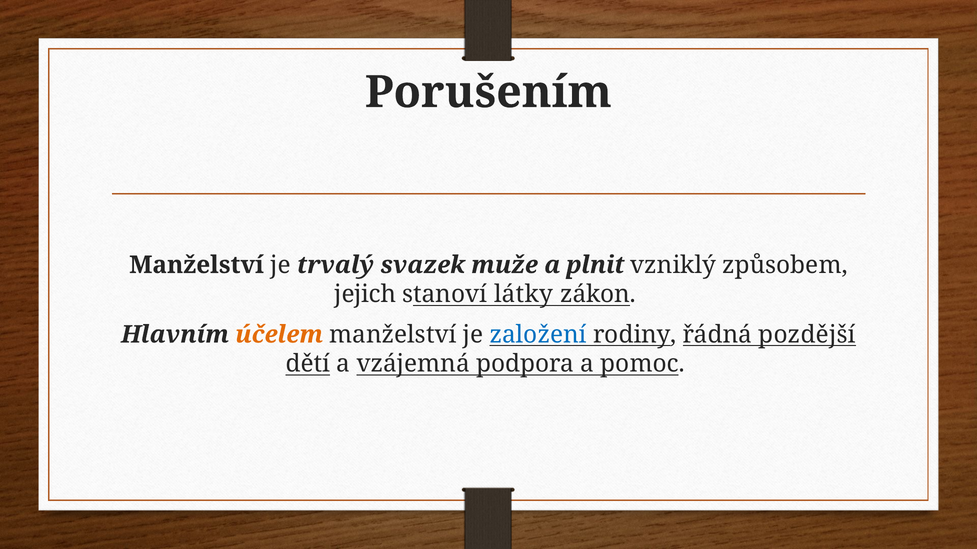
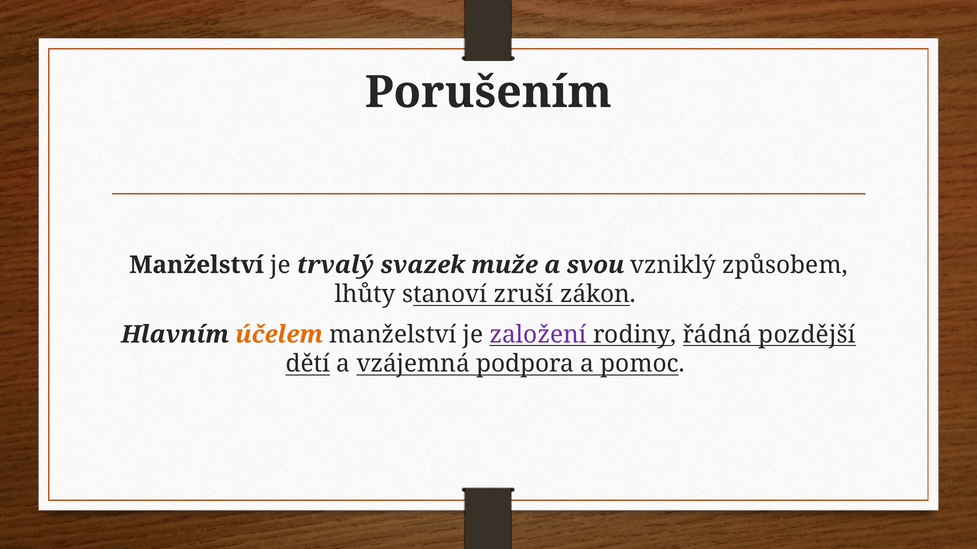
plnit: plnit -> svou
jejich: jejich -> lhůty
látky: látky -> zruší
založení colour: blue -> purple
